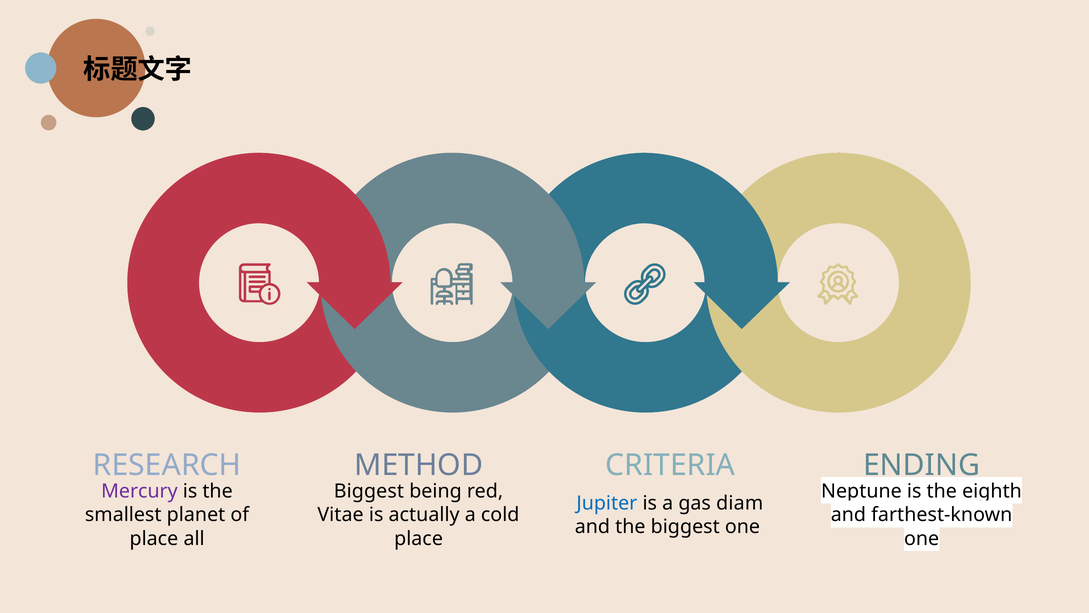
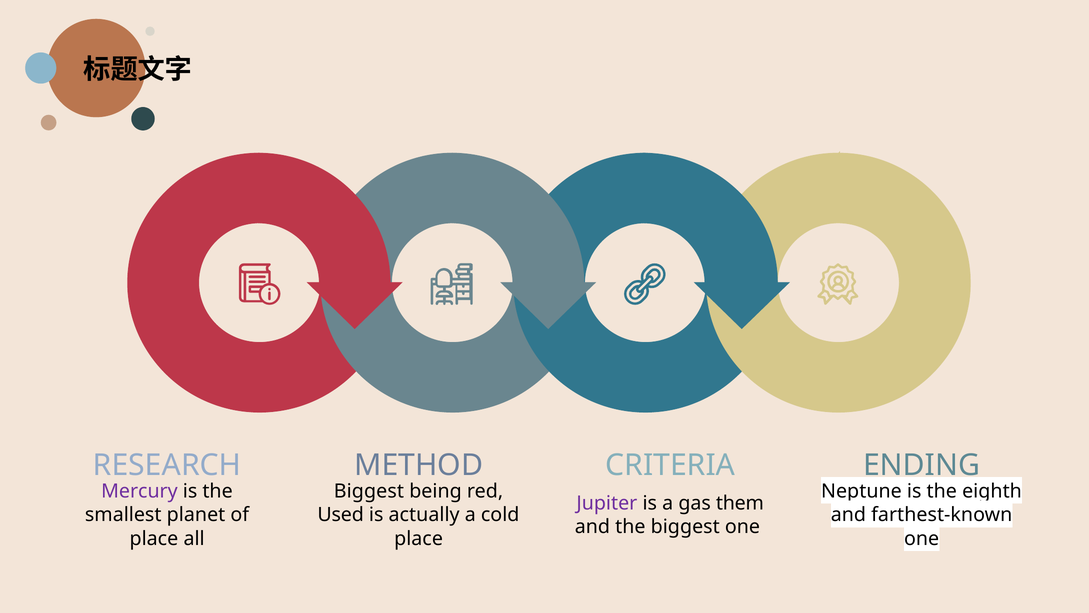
Jupiter colour: blue -> purple
diam: diam -> them
Vitae: Vitae -> Used
